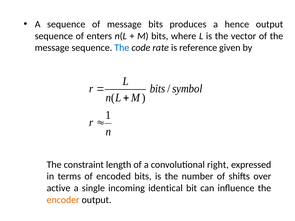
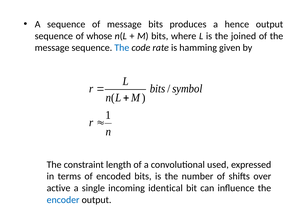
enters: enters -> whose
vector: vector -> joined
reference: reference -> hamming
right: right -> used
encoder colour: orange -> blue
